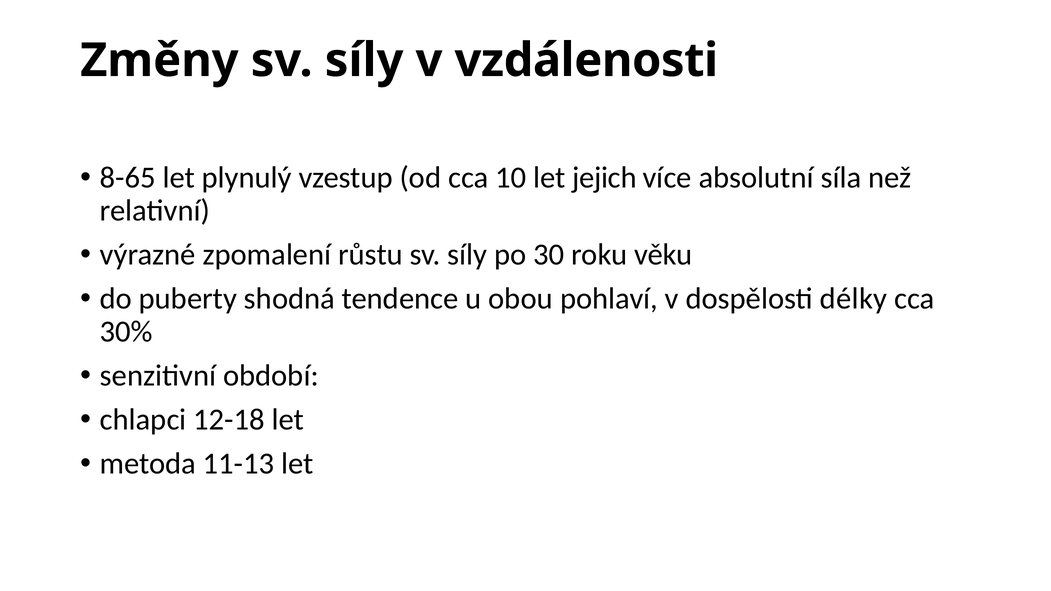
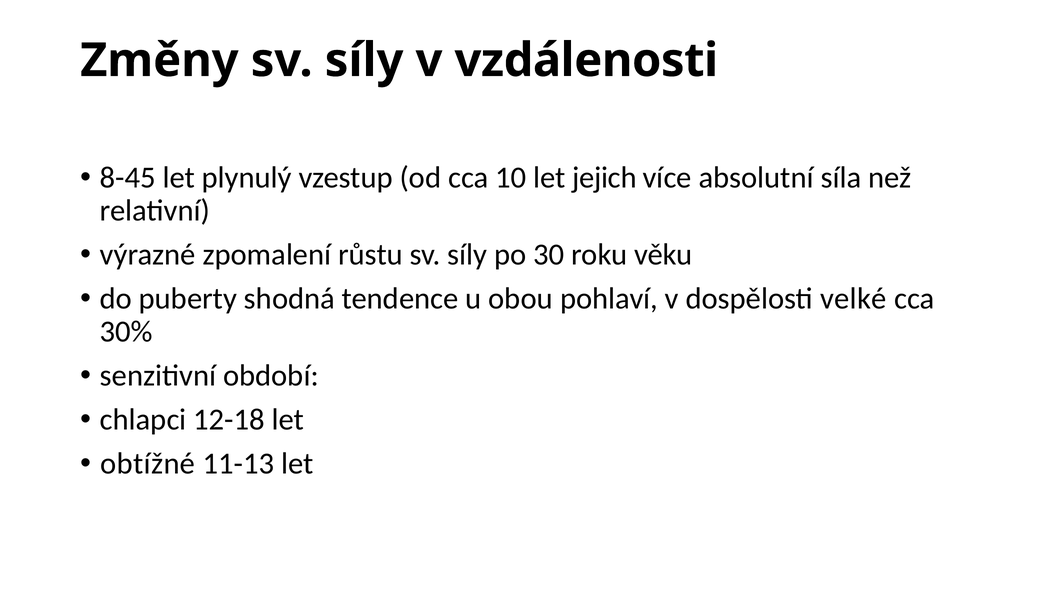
8-65: 8-65 -> 8-45
délky: délky -> velké
metoda: metoda -> obtížné
